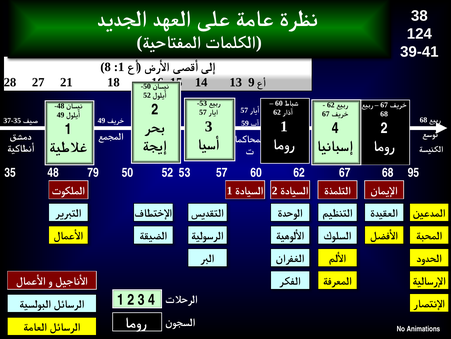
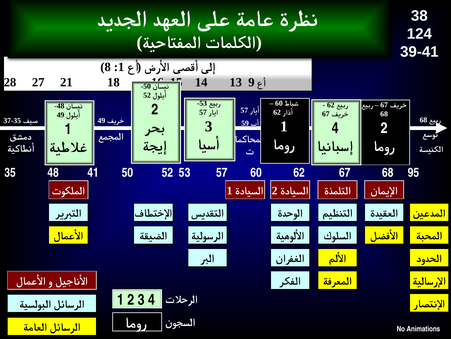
79: 79 -> 41
